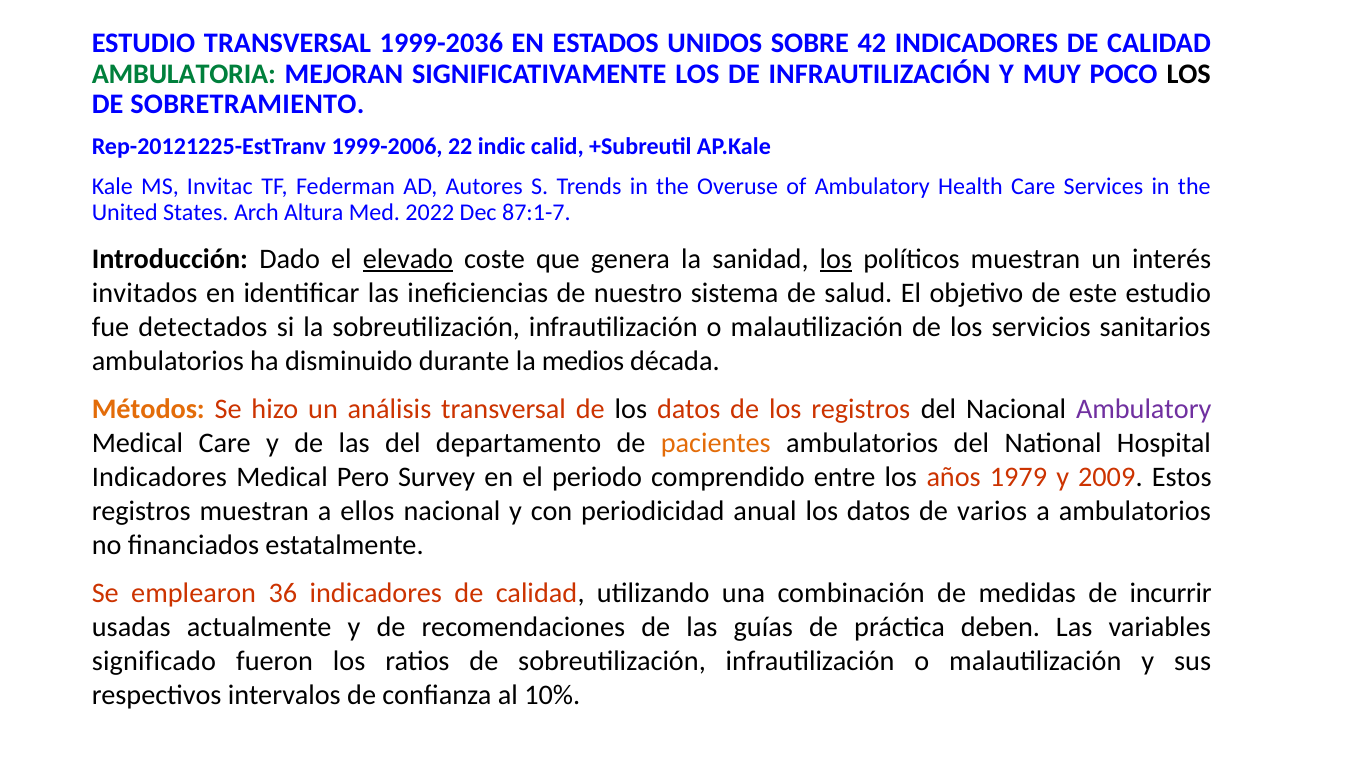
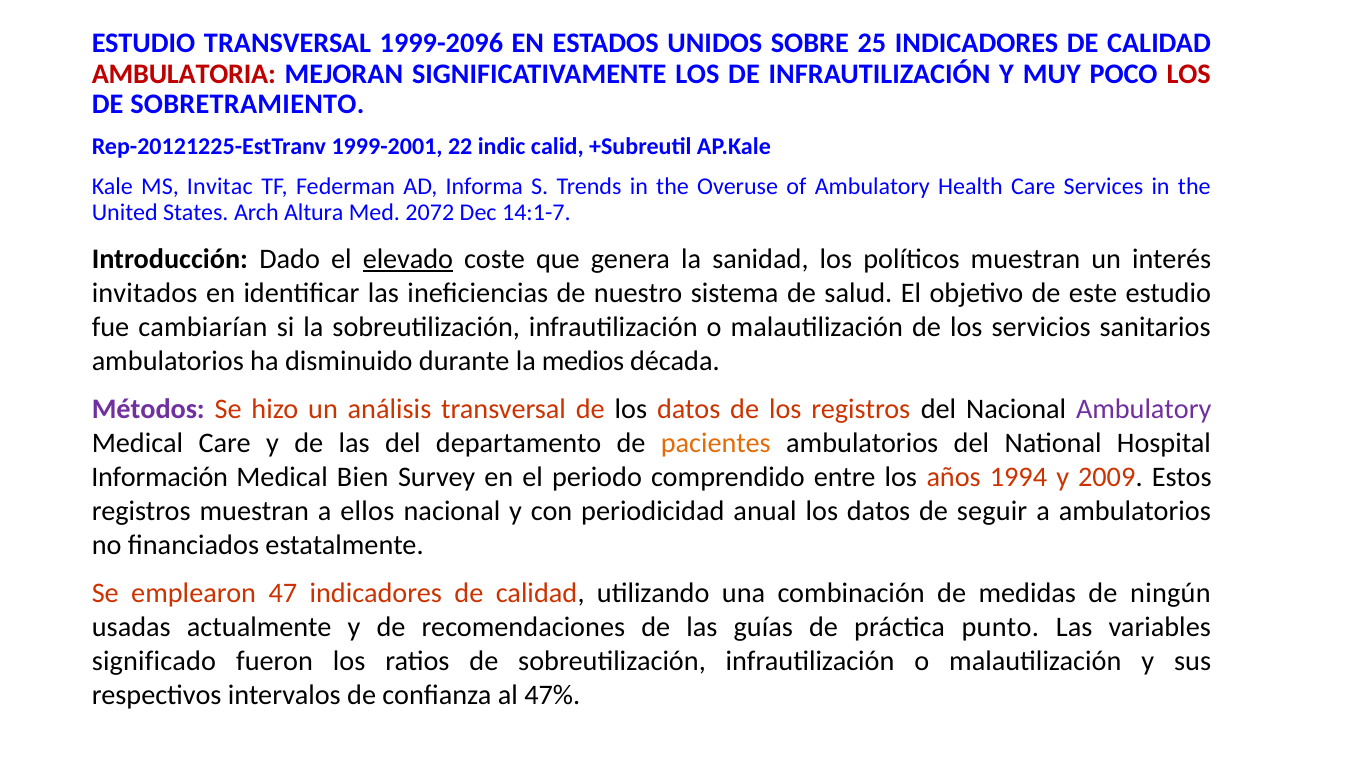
1999-2036: 1999-2036 -> 1999-2096
42: 42 -> 25
AMBULATORIA colour: green -> red
LOS at (1189, 74) colour: black -> red
1999-2006: 1999-2006 -> 1999-2001
Autores: Autores -> Informa
2022: 2022 -> 2072
87:1-7: 87:1-7 -> 14:1-7
los at (836, 259) underline: present -> none
detectados: detectados -> cambiarían
Métodos colour: orange -> purple
Indicadores at (159, 477): Indicadores -> Información
Pero: Pero -> Bien
1979: 1979 -> 1994
varios: varios -> seguir
36: 36 -> 47
incurrir: incurrir -> ningún
deben: deben -> punto
10%: 10% -> 47%
